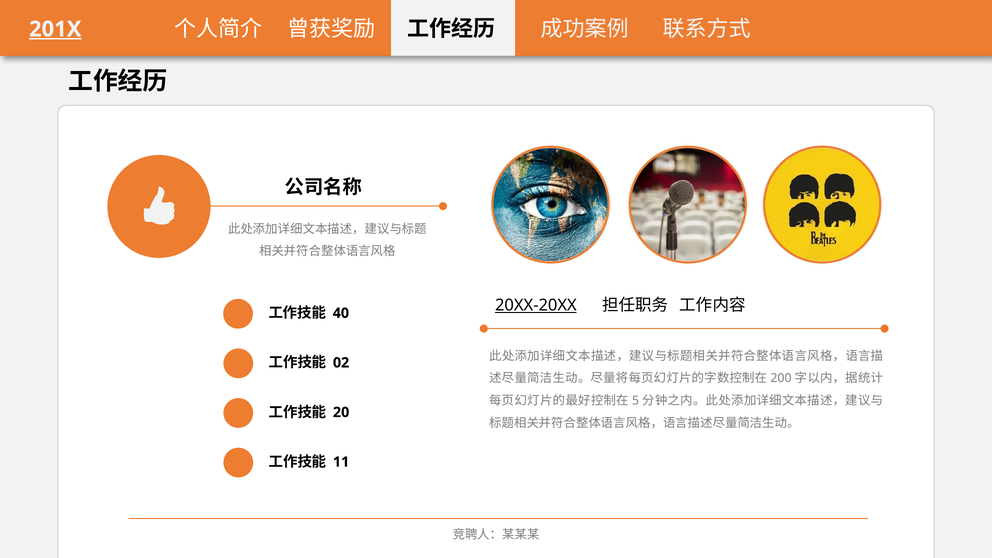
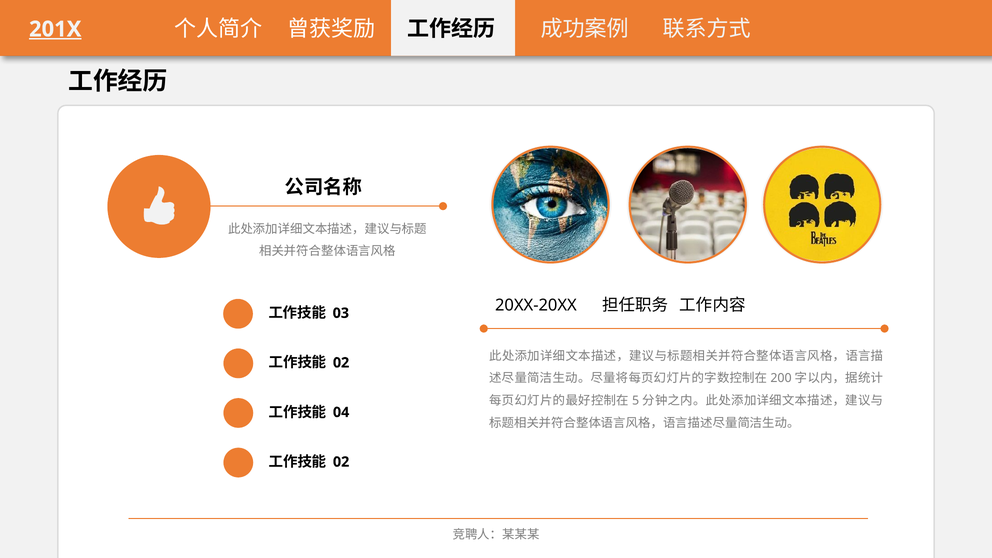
20XX-20XX underline: present -> none
40: 40 -> 03
20: 20 -> 04
11 at (341, 462): 11 -> 02
